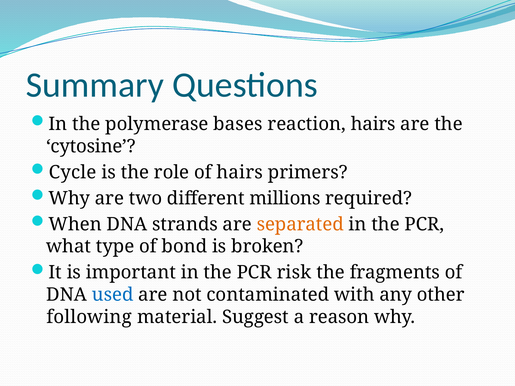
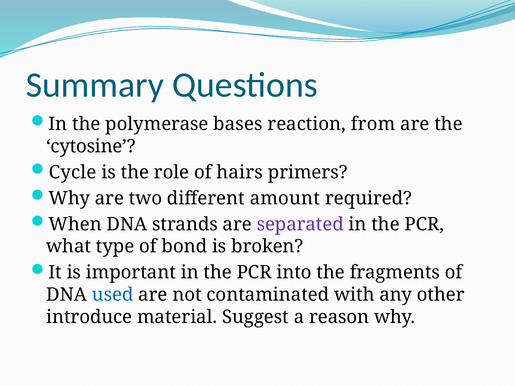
reaction hairs: hairs -> from
millions: millions -> amount
separated colour: orange -> purple
risk: risk -> into
following: following -> introduce
